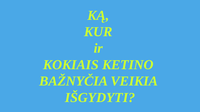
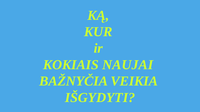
KETINO: KETINO -> NAUJAI
